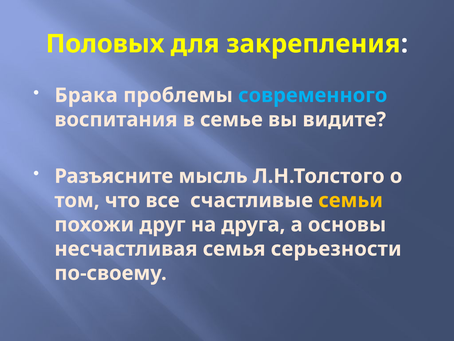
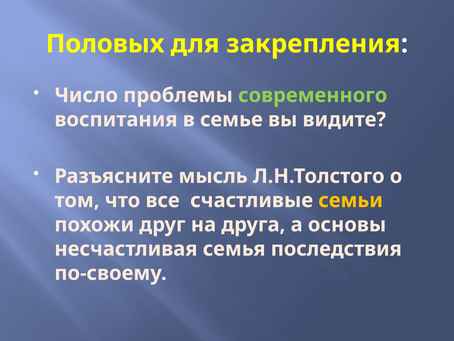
Брака: Брака -> Число
современного colour: light blue -> light green
серьезности: серьезности -> последствия
